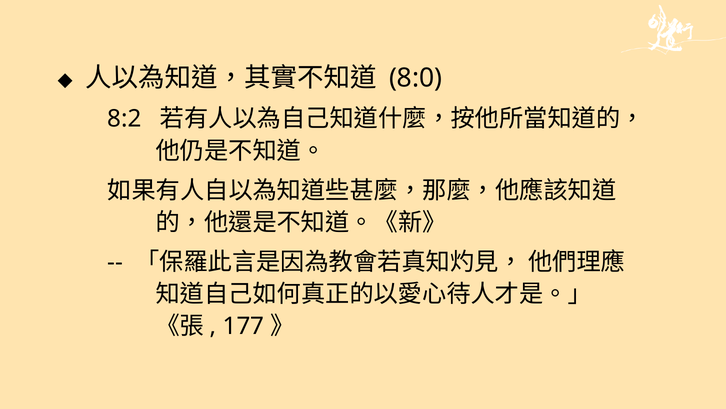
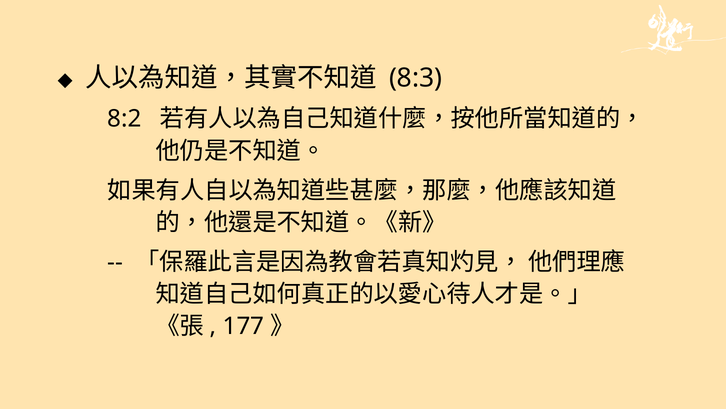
8:0: 8:0 -> 8:3
